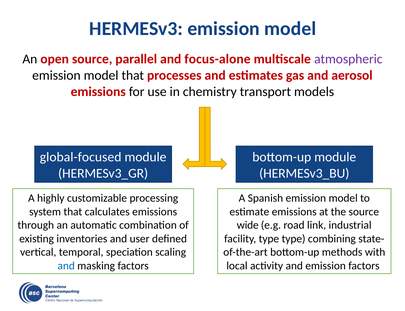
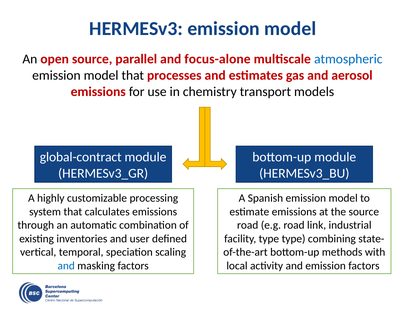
atmospheric colour: purple -> blue
global-focused: global-focused -> global-contract
wide at (248, 225): wide -> road
